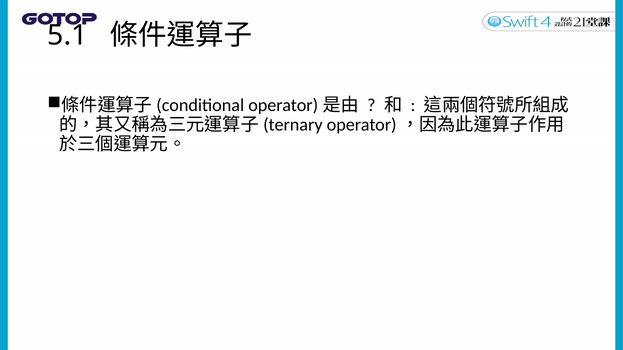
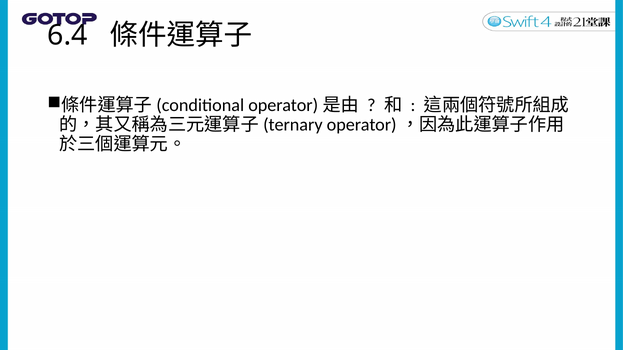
5.1: 5.1 -> 6.4
